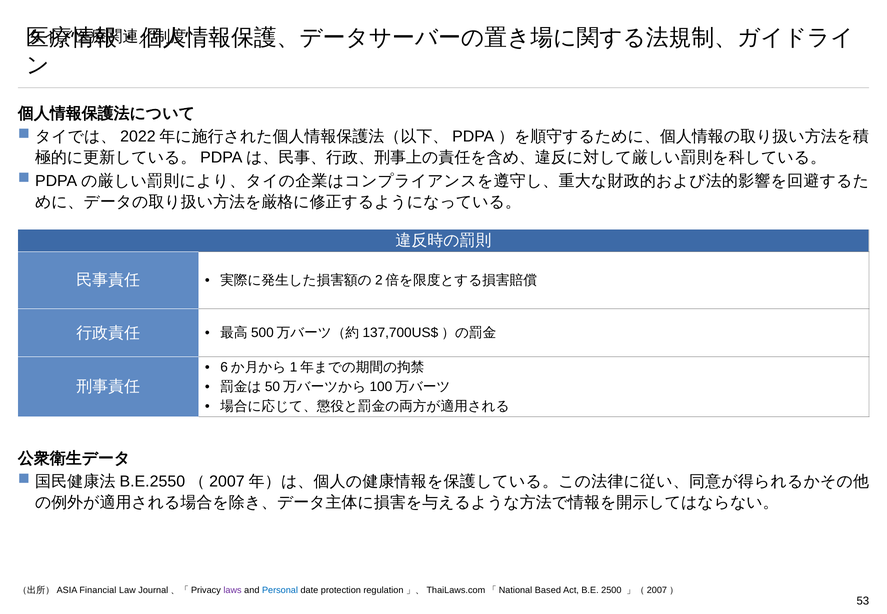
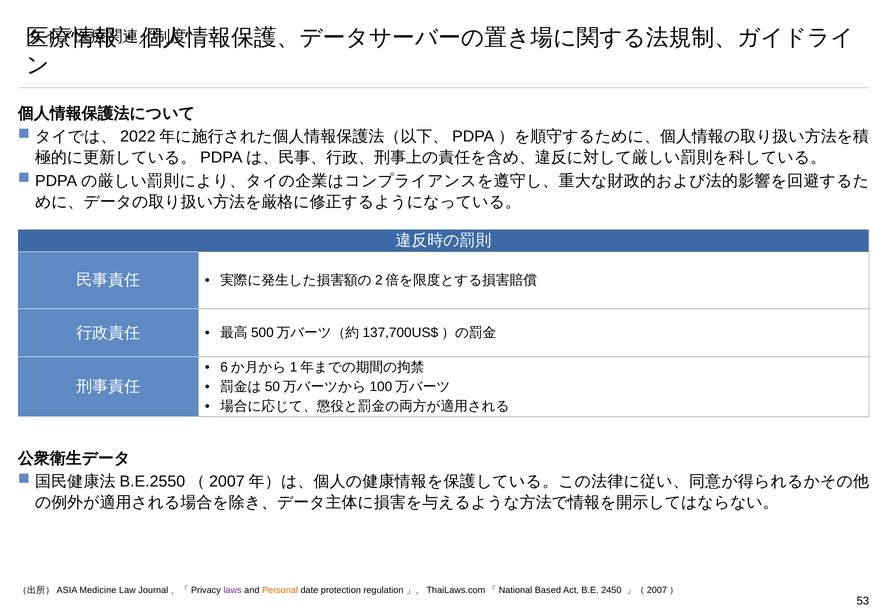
Financial: Financial -> Medicine
Personal colour: blue -> orange
2500: 2500 -> 2450
